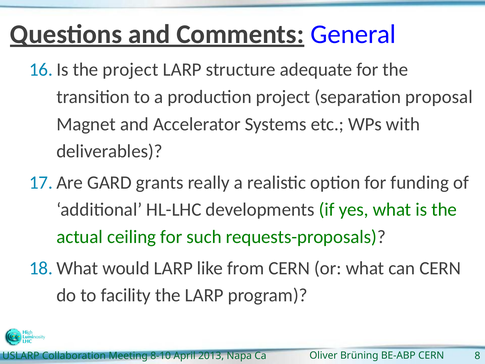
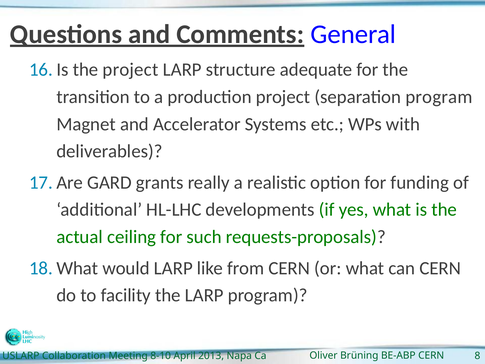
separation proposal: proposal -> program
